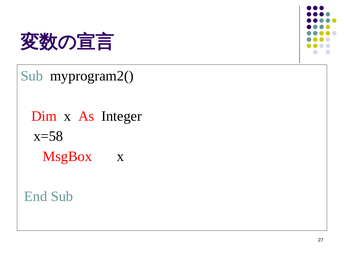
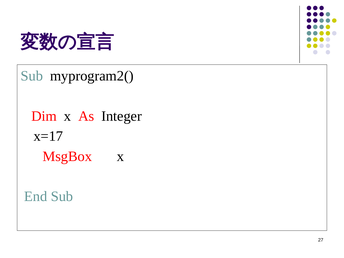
x=58: x=58 -> x=17
